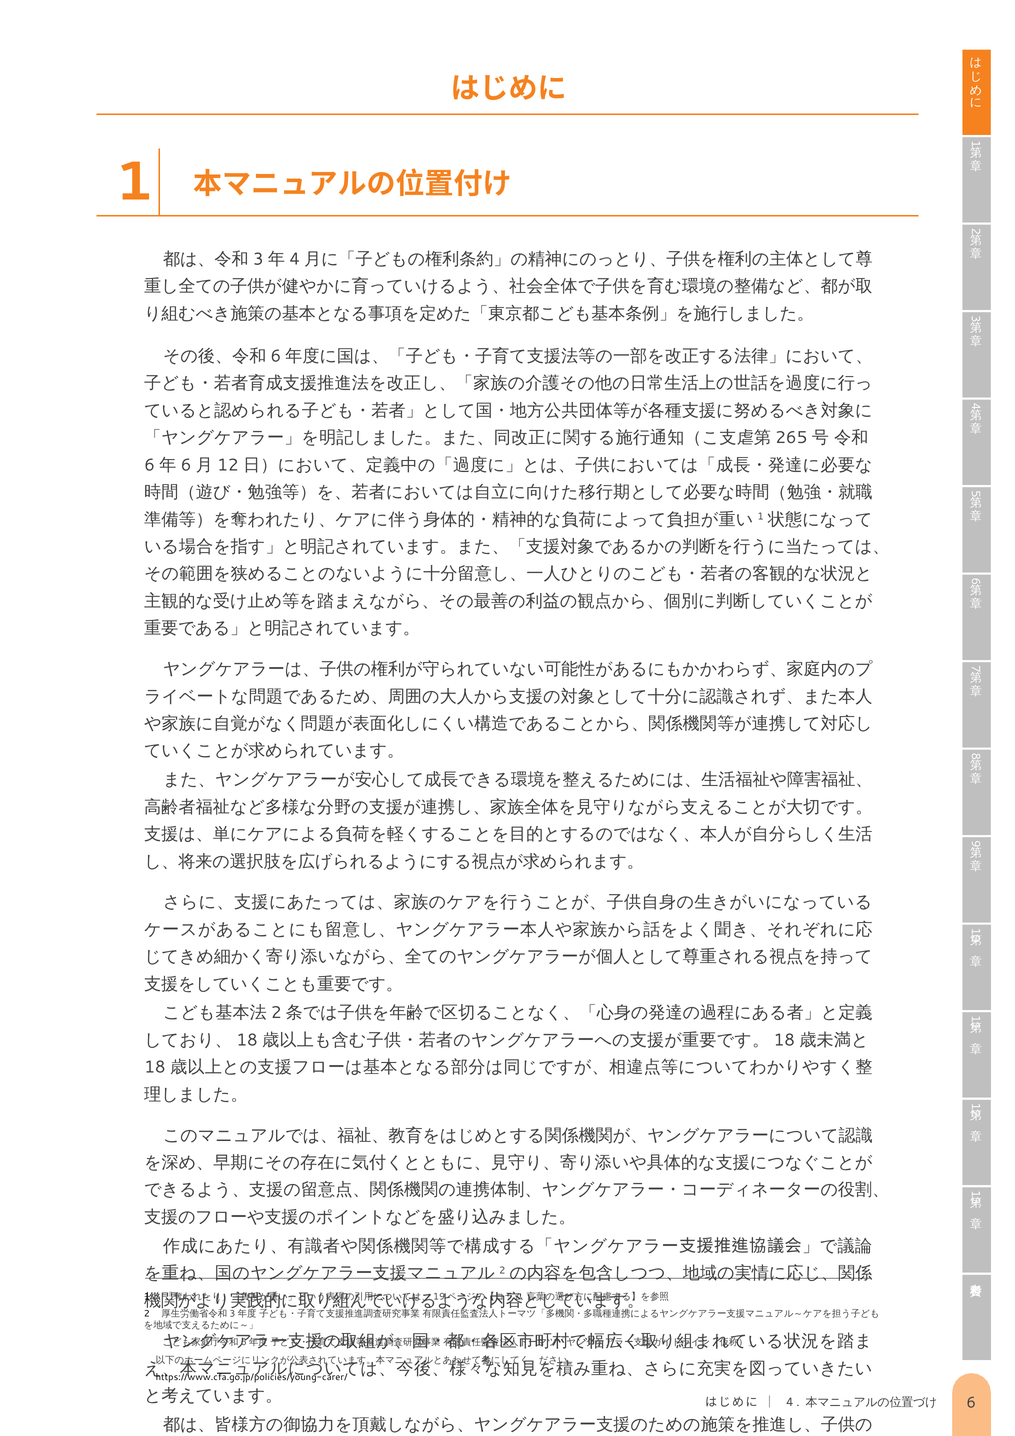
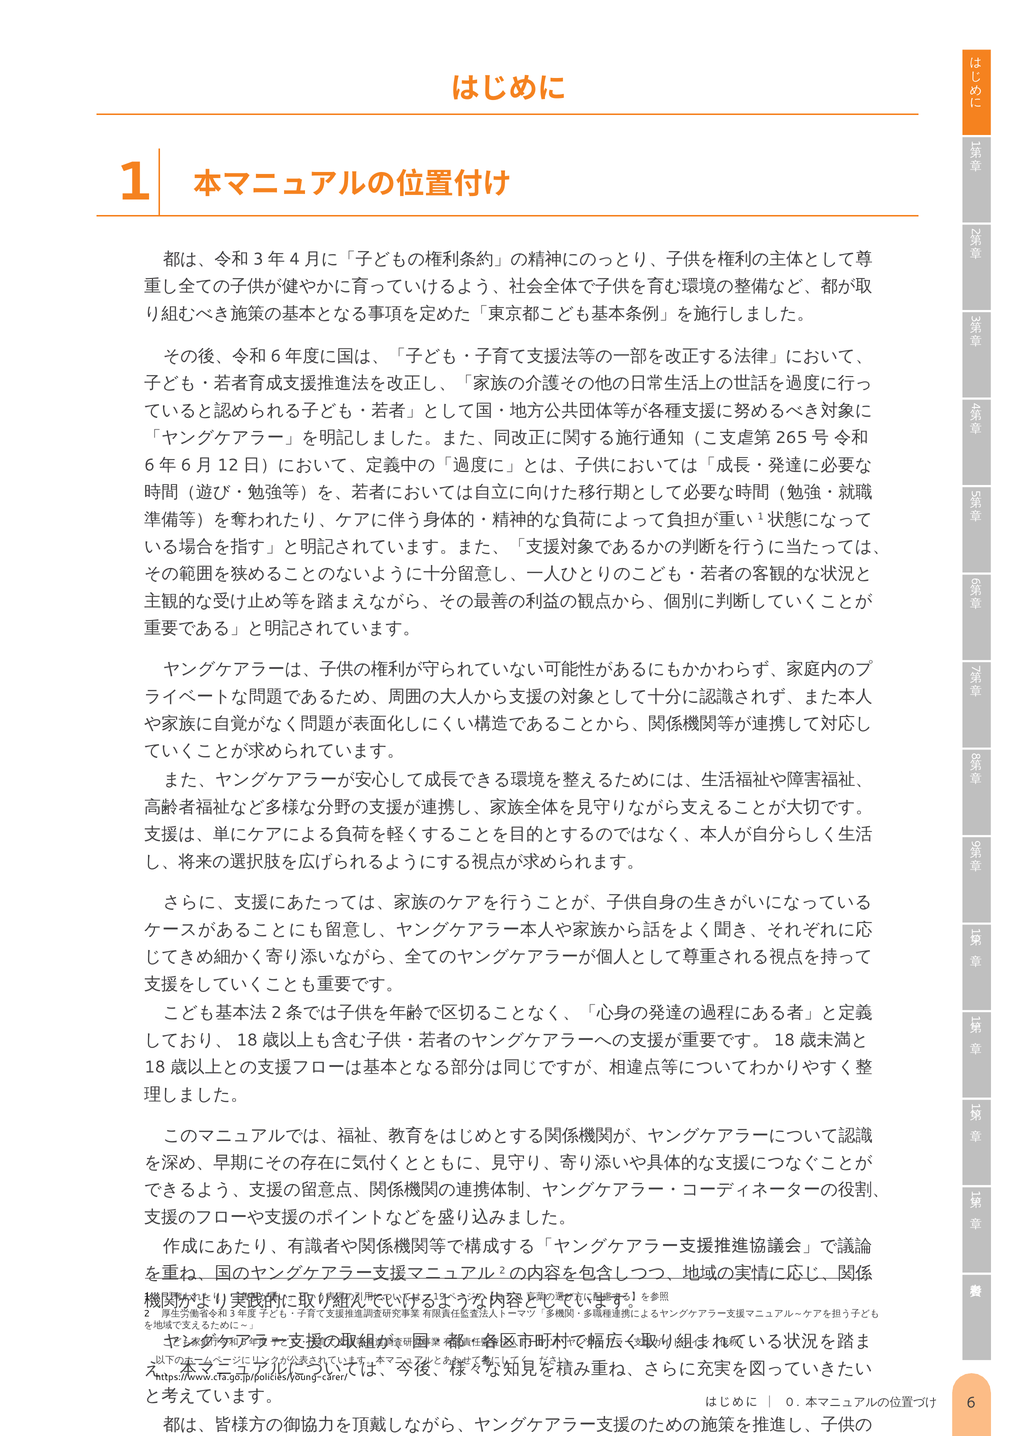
4 at (790, 1402): 4 -> 0
